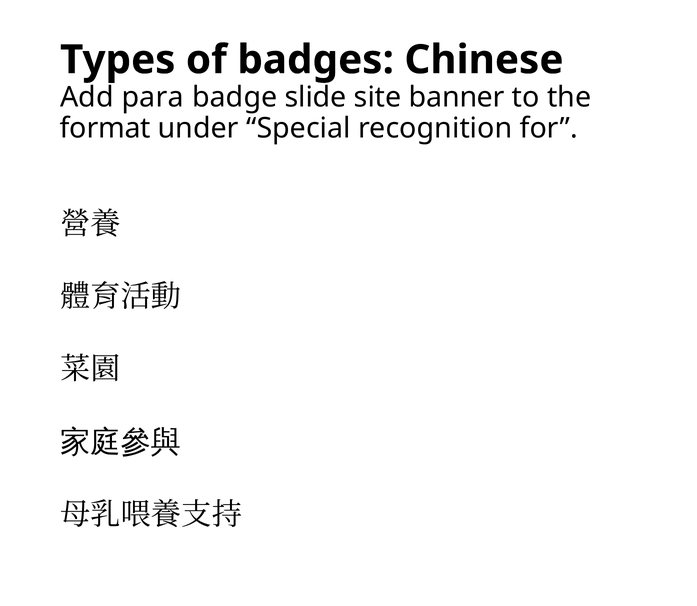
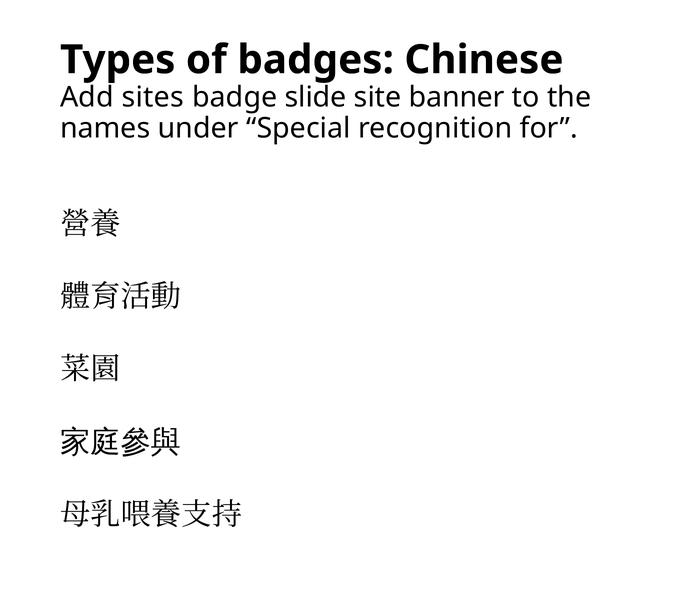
para: para -> sites
format: format -> names
